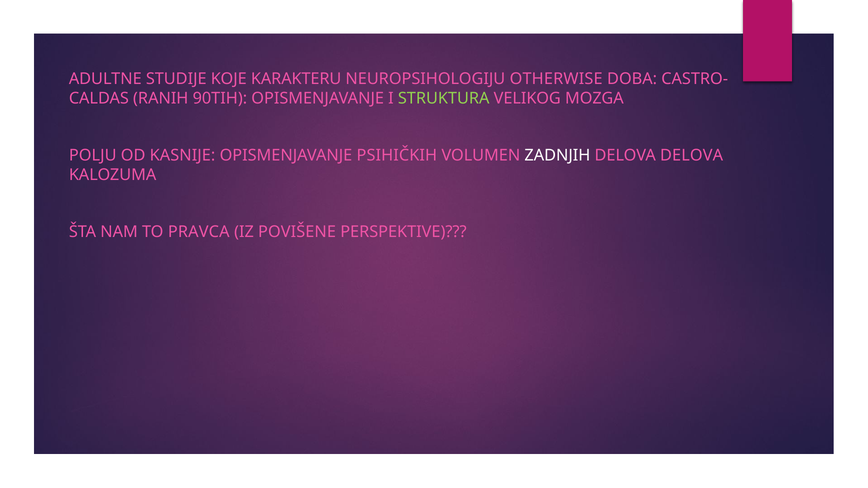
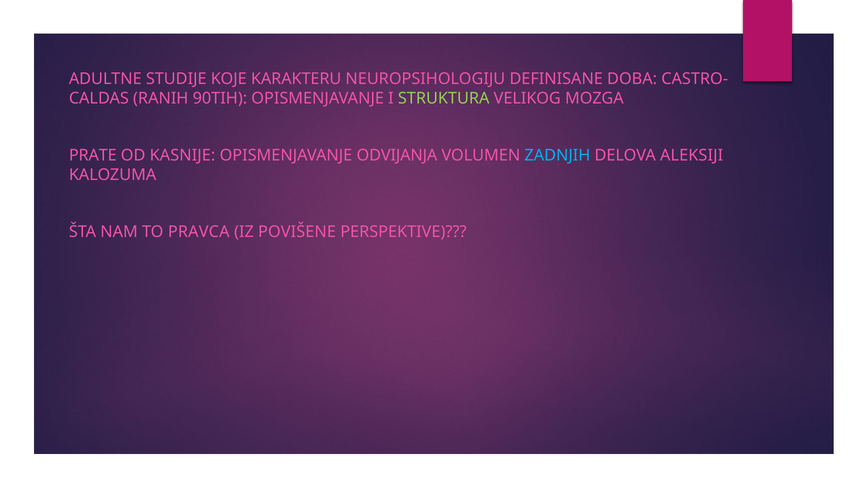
OTHERWISE: OTHERWISE -> DEFINISANE
POLJU: POLJU -> PRATE
PSIHIČKIH: PSIHIČKIH -> ODVIJANJA
ZADNJIH colour: white -> light blue
DELOVA DELOVA: DELOVA -> ALEKSIJI
